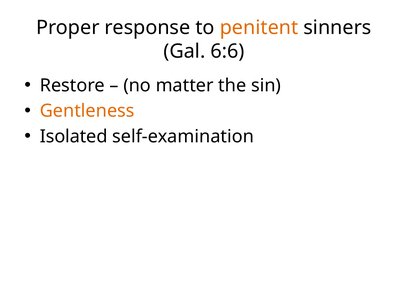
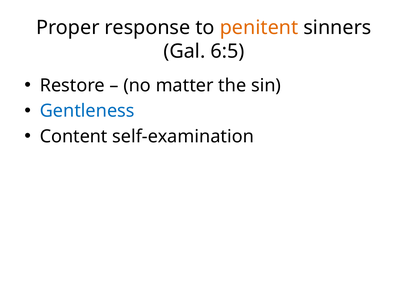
6:6: 6:6 -> 6:5
Gentleness colour: orange -> blue
Isolated: Isolated -> Content
